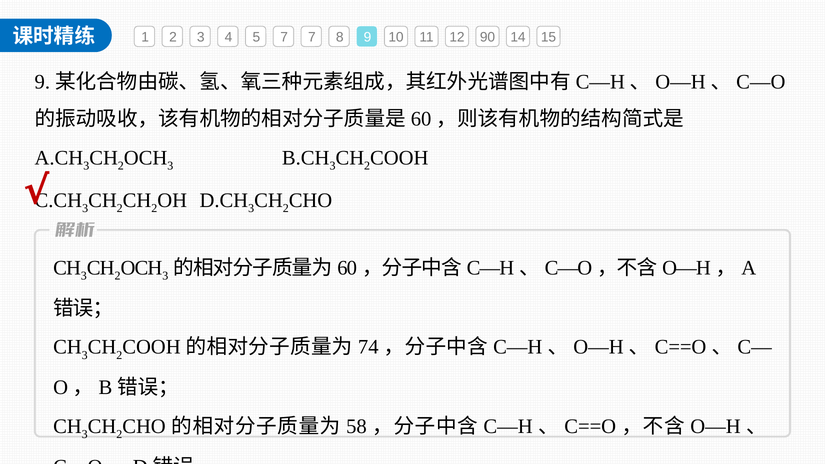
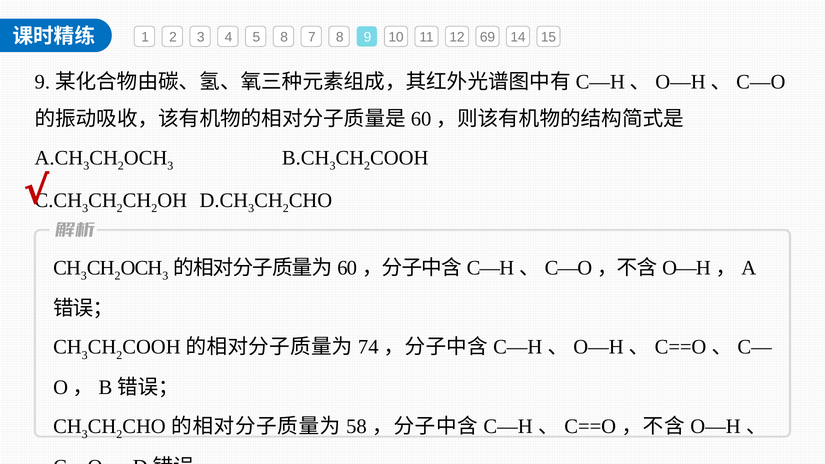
5 7: 7 -> 8
90: 90 -> 69
